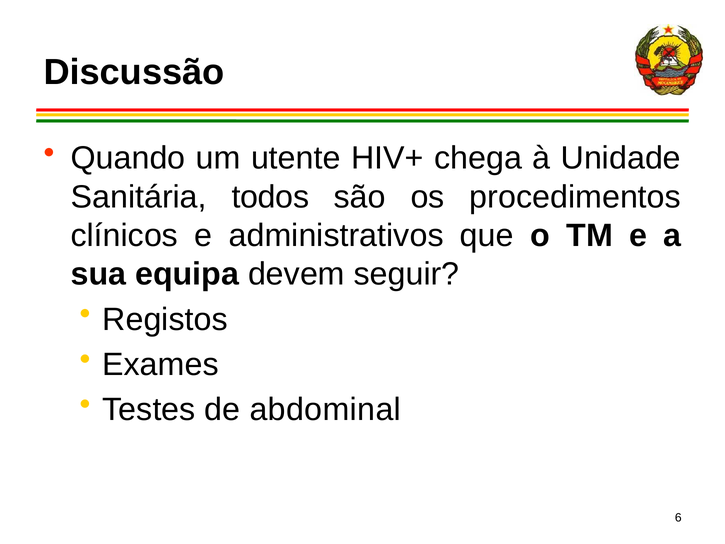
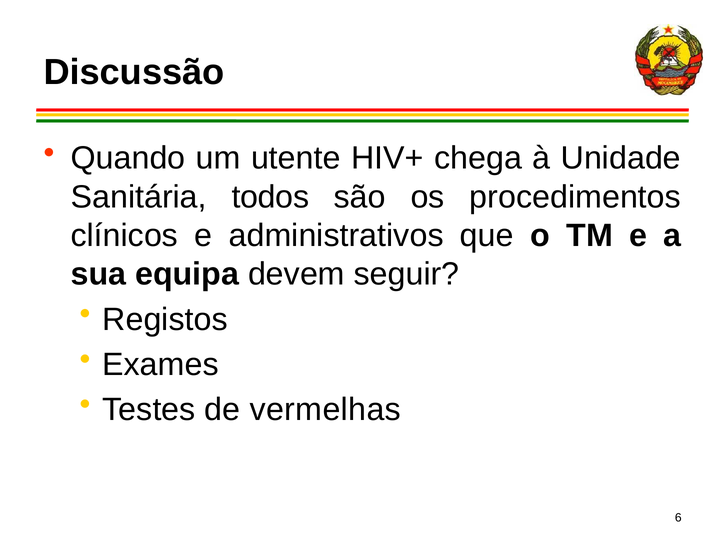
abdominal: abdominal -> vermelhas
